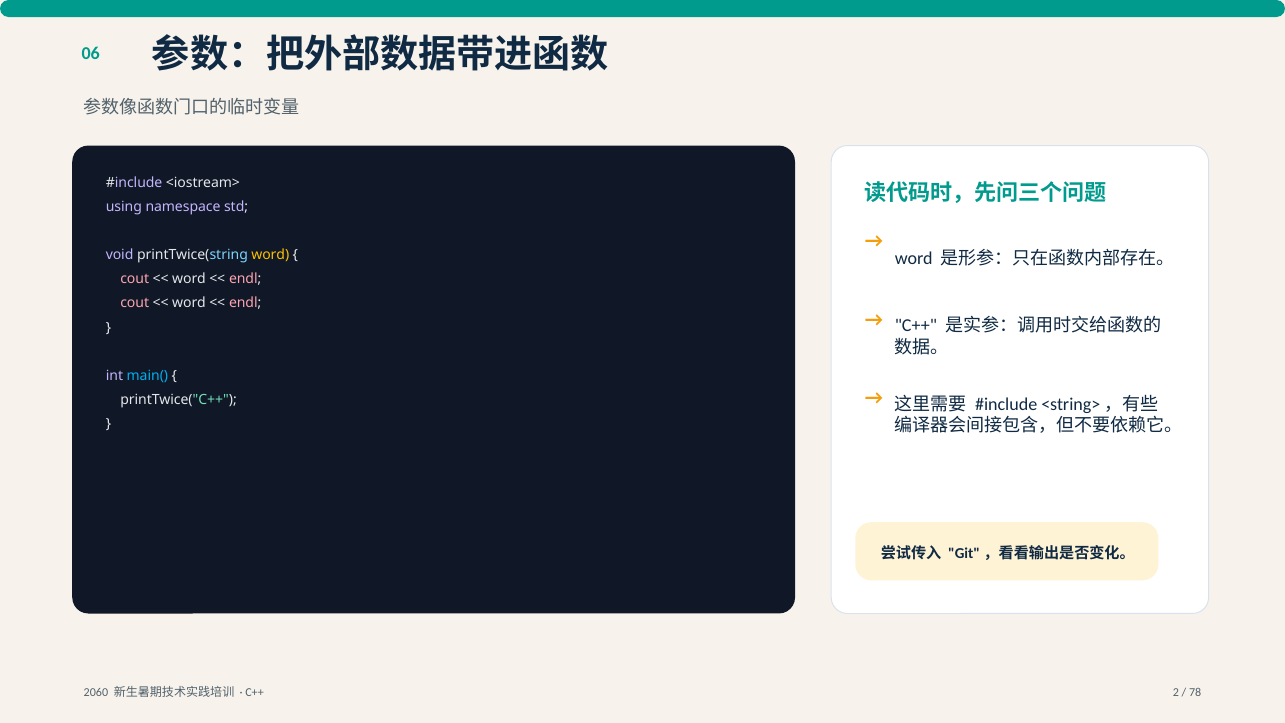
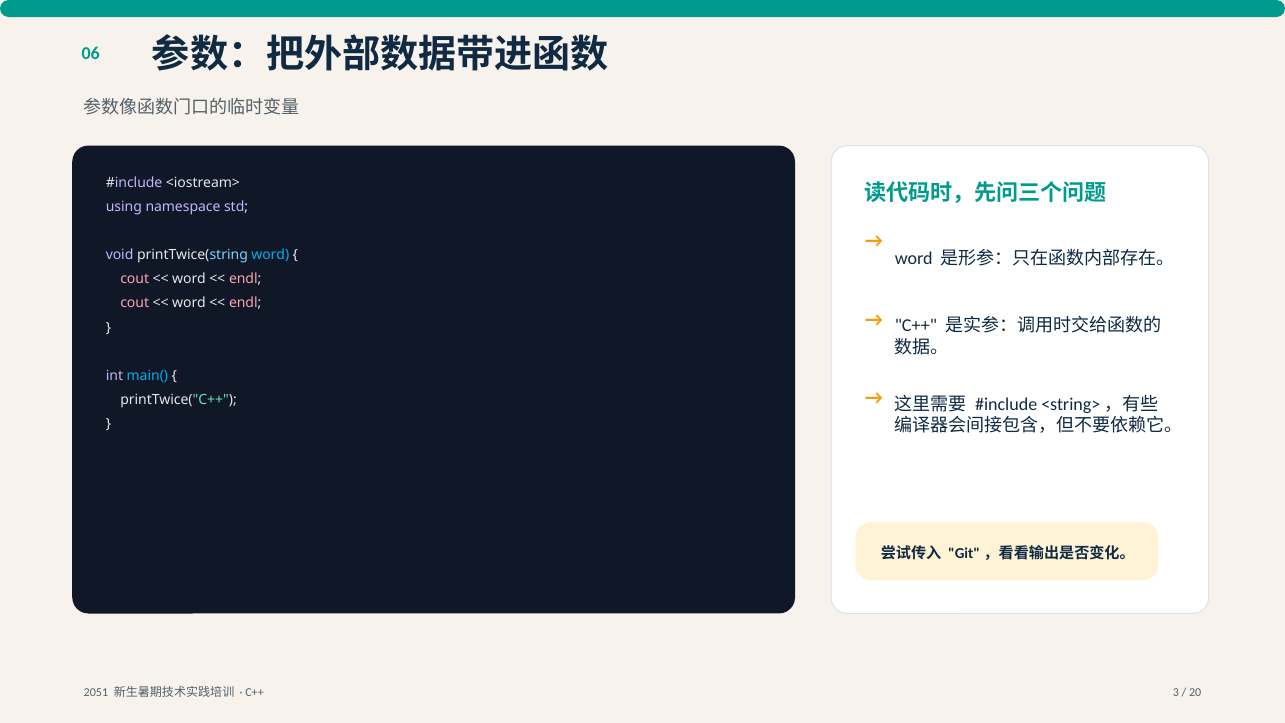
word at (270, 255) colour: yellow -> light blue
2060: 2060 -> 2051
2: 2 -> 3
78: 78 -> 20
